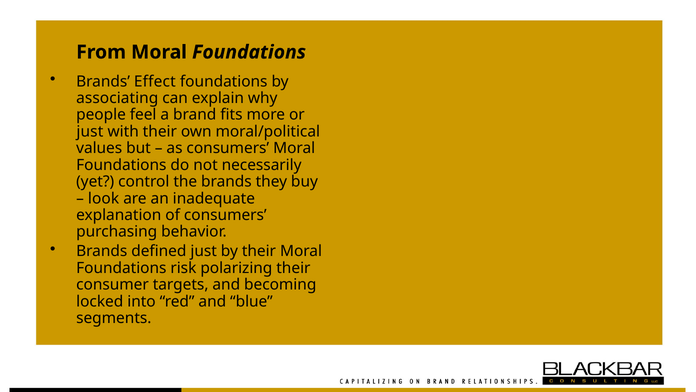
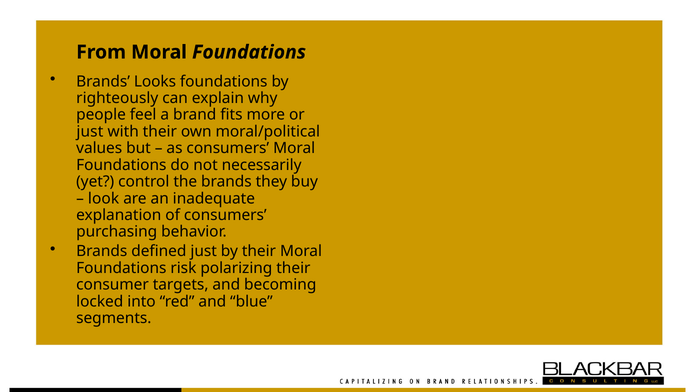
Effect: Effect -> Looks
associating: associating -> righteously
